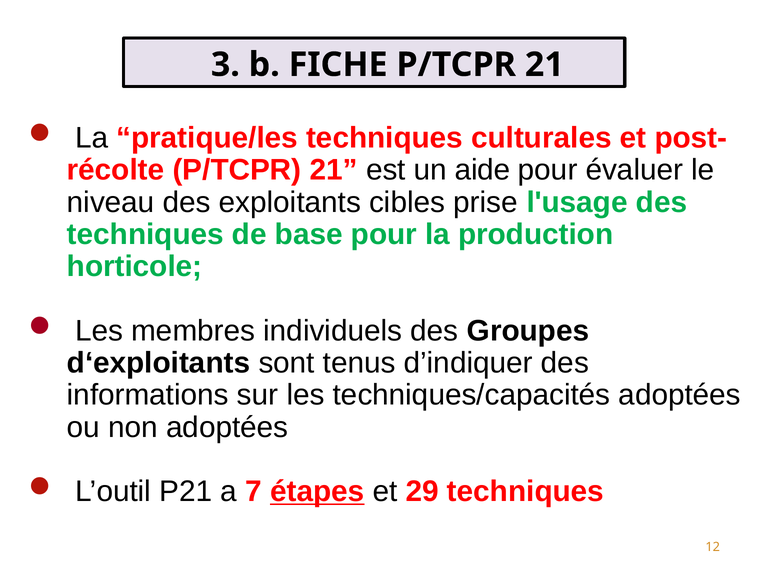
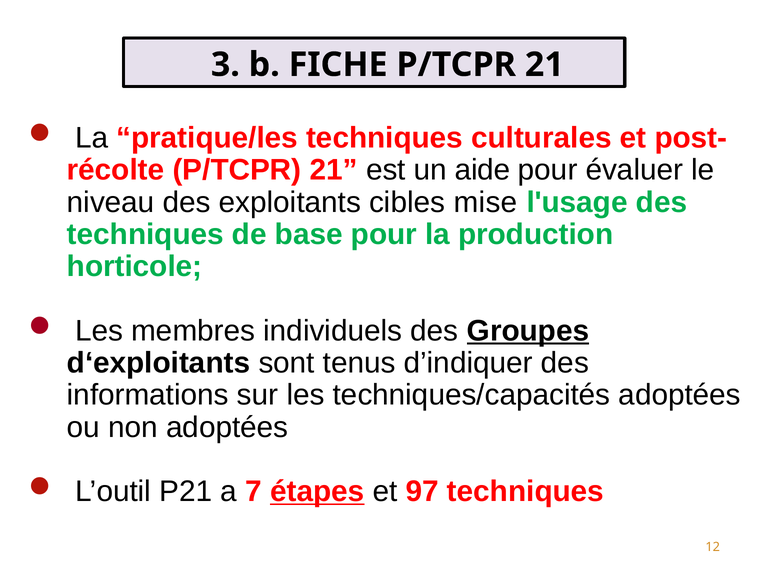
prise: prise -> mise
Groupes underline: none -> present
29: 29 -> 97
